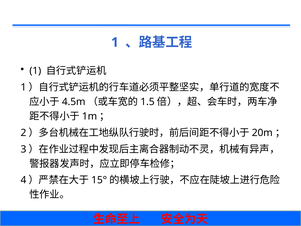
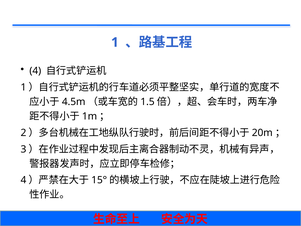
1 at (35, 71): 1 -> 4
